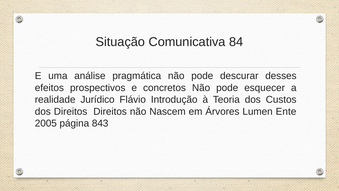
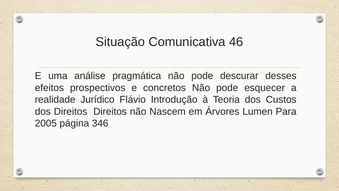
84: 84 -> 46
Ente: Ente -> Para
843: 843 -> 346
